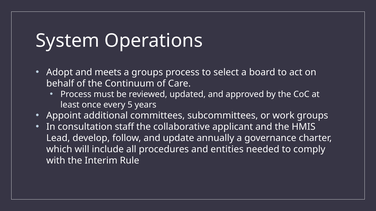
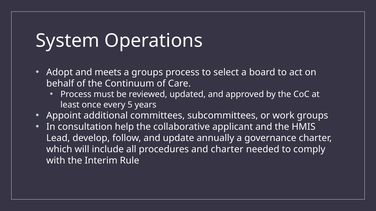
staff: staff -> help
and entities: entities -> charter
